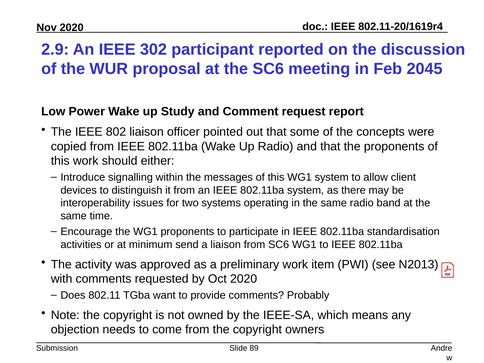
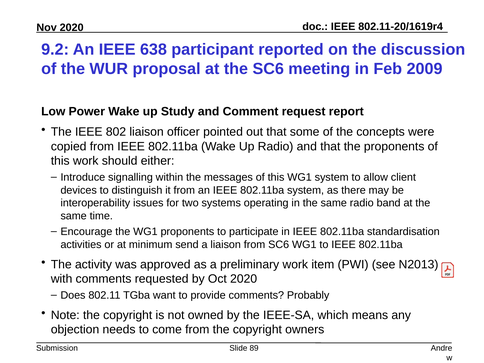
2.9: 2.9 -> 9.2
302: 302 -> 638
2045: 2045 -> 2009
